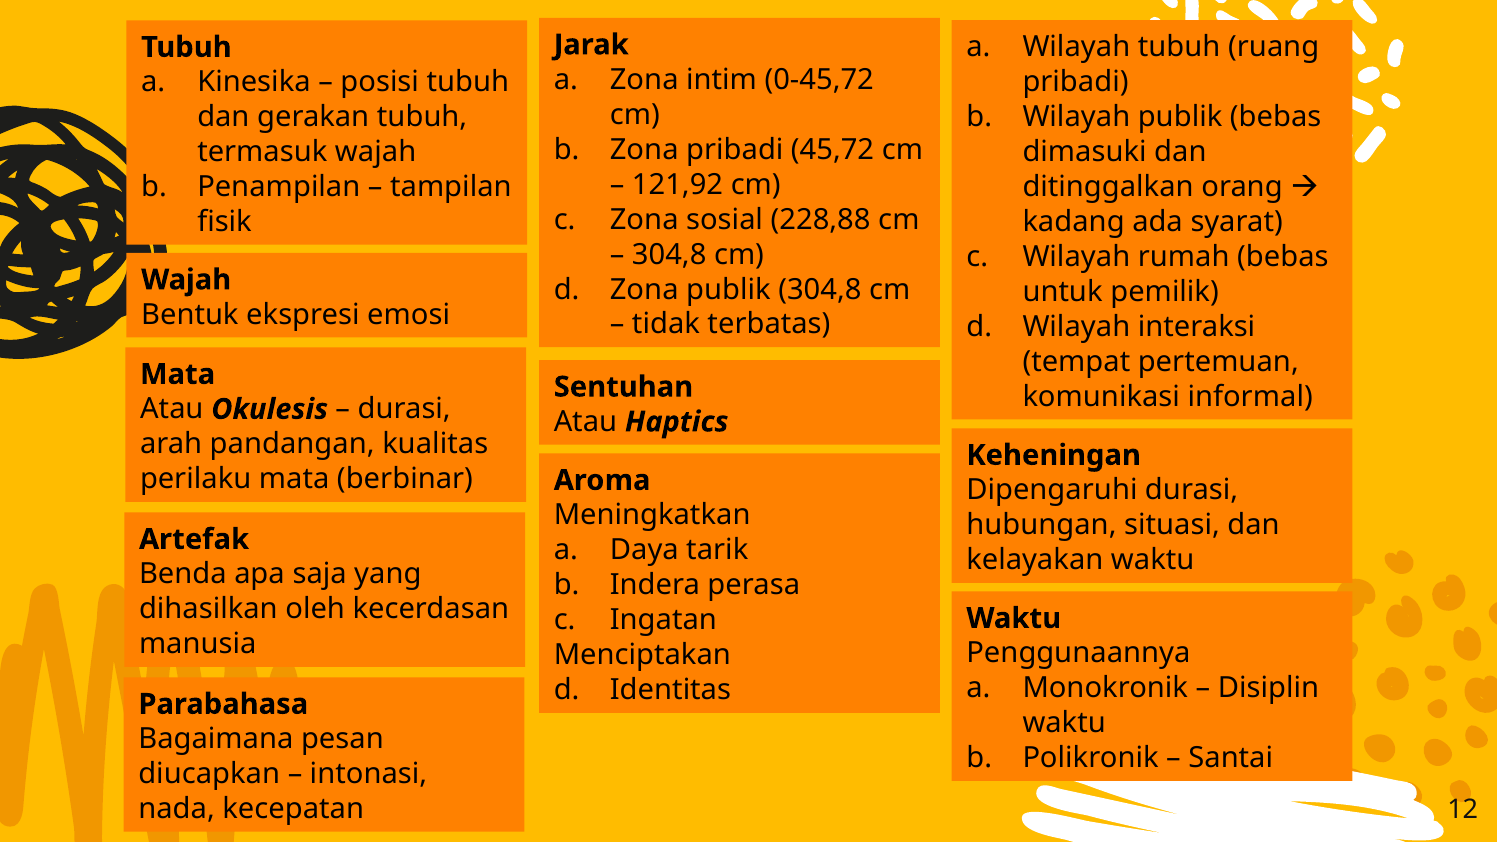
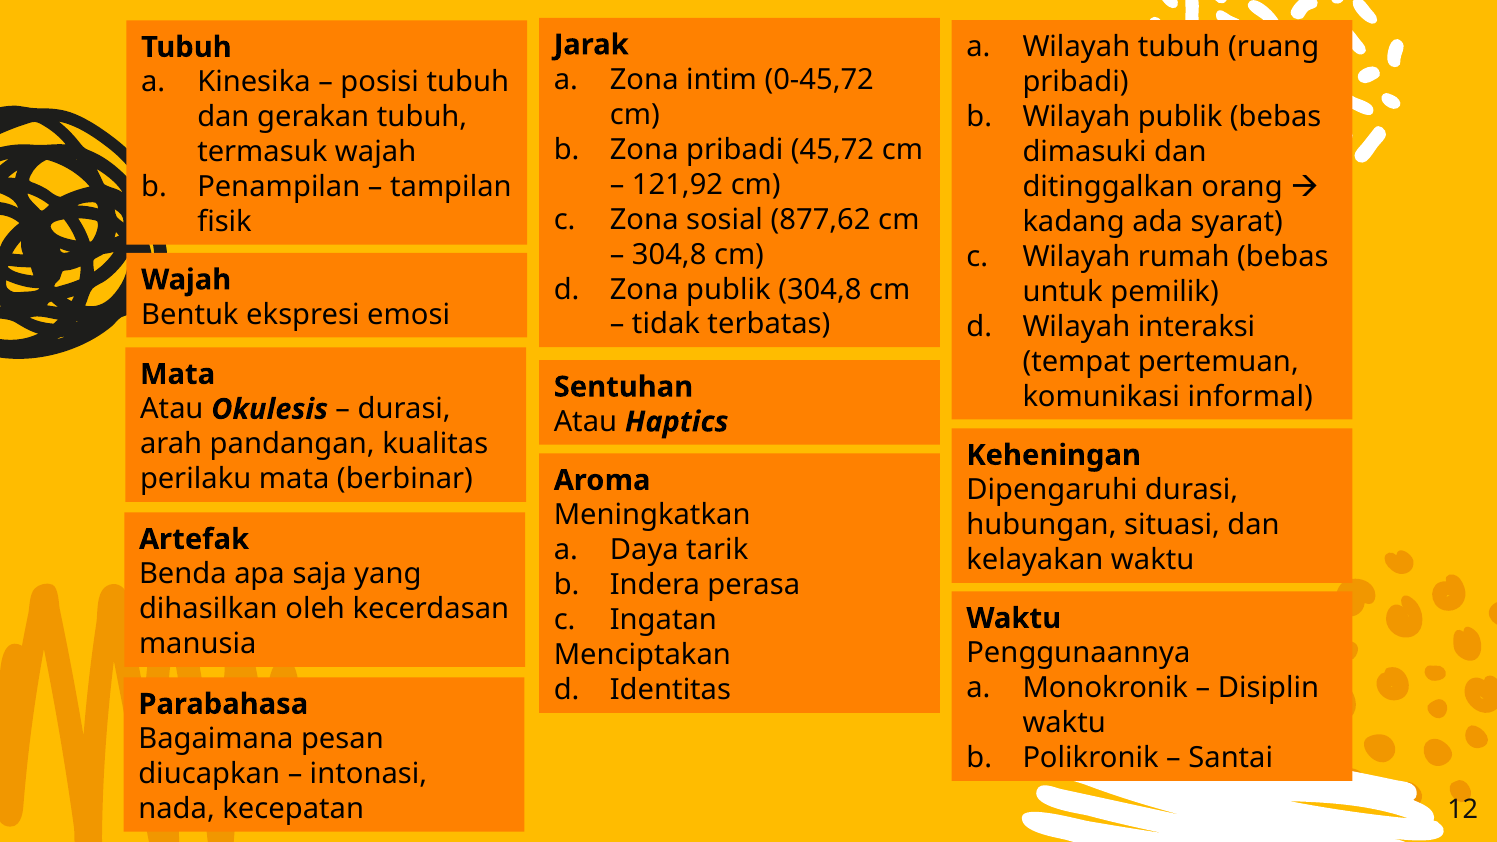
228,88: 228,88 -> 877,62
